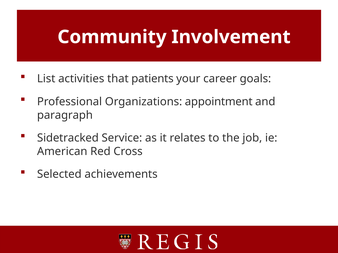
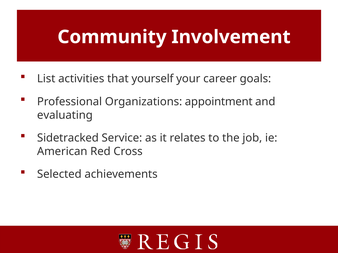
patients: patients -> yourself
paragraph: paragraph -> evaluating
